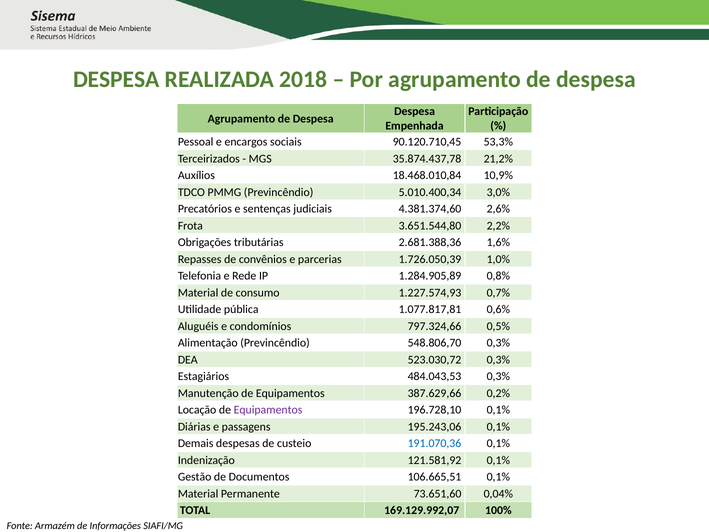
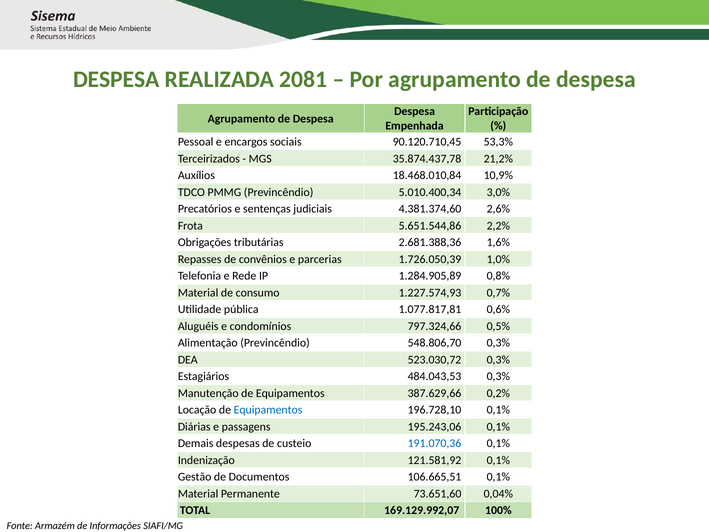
2018: 2018 -> 2081
3.651.544,80: 3.651.544,80 -> 5.651.544,86
Equipamentos at (268, 410) colour: purple -> blue
